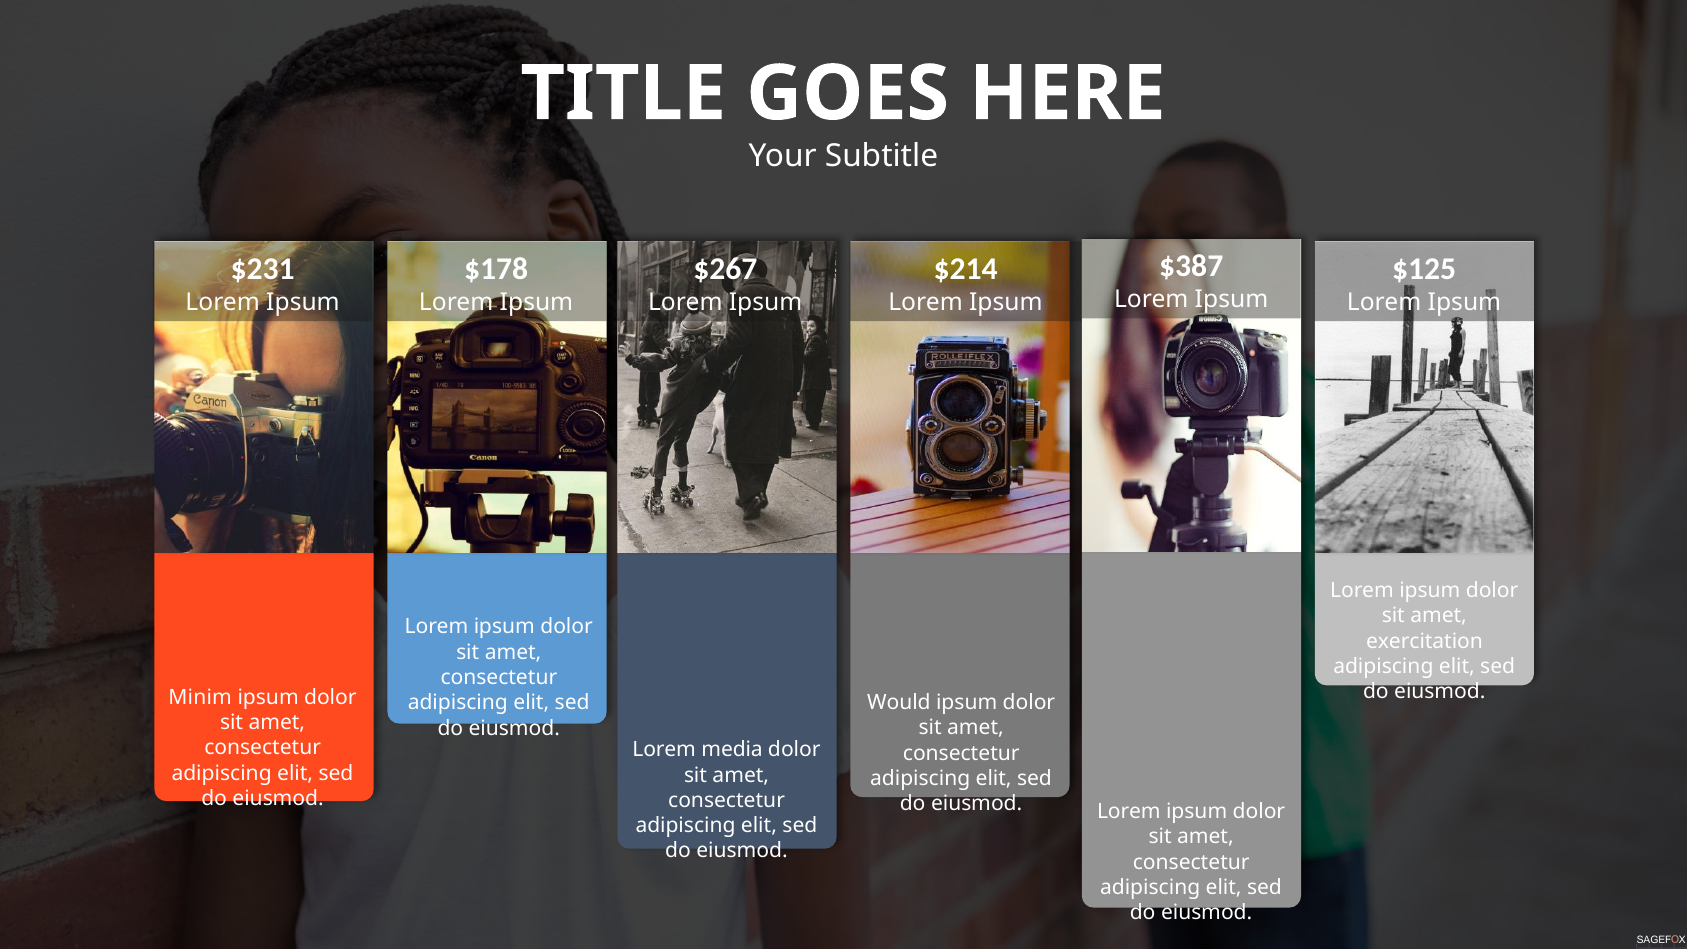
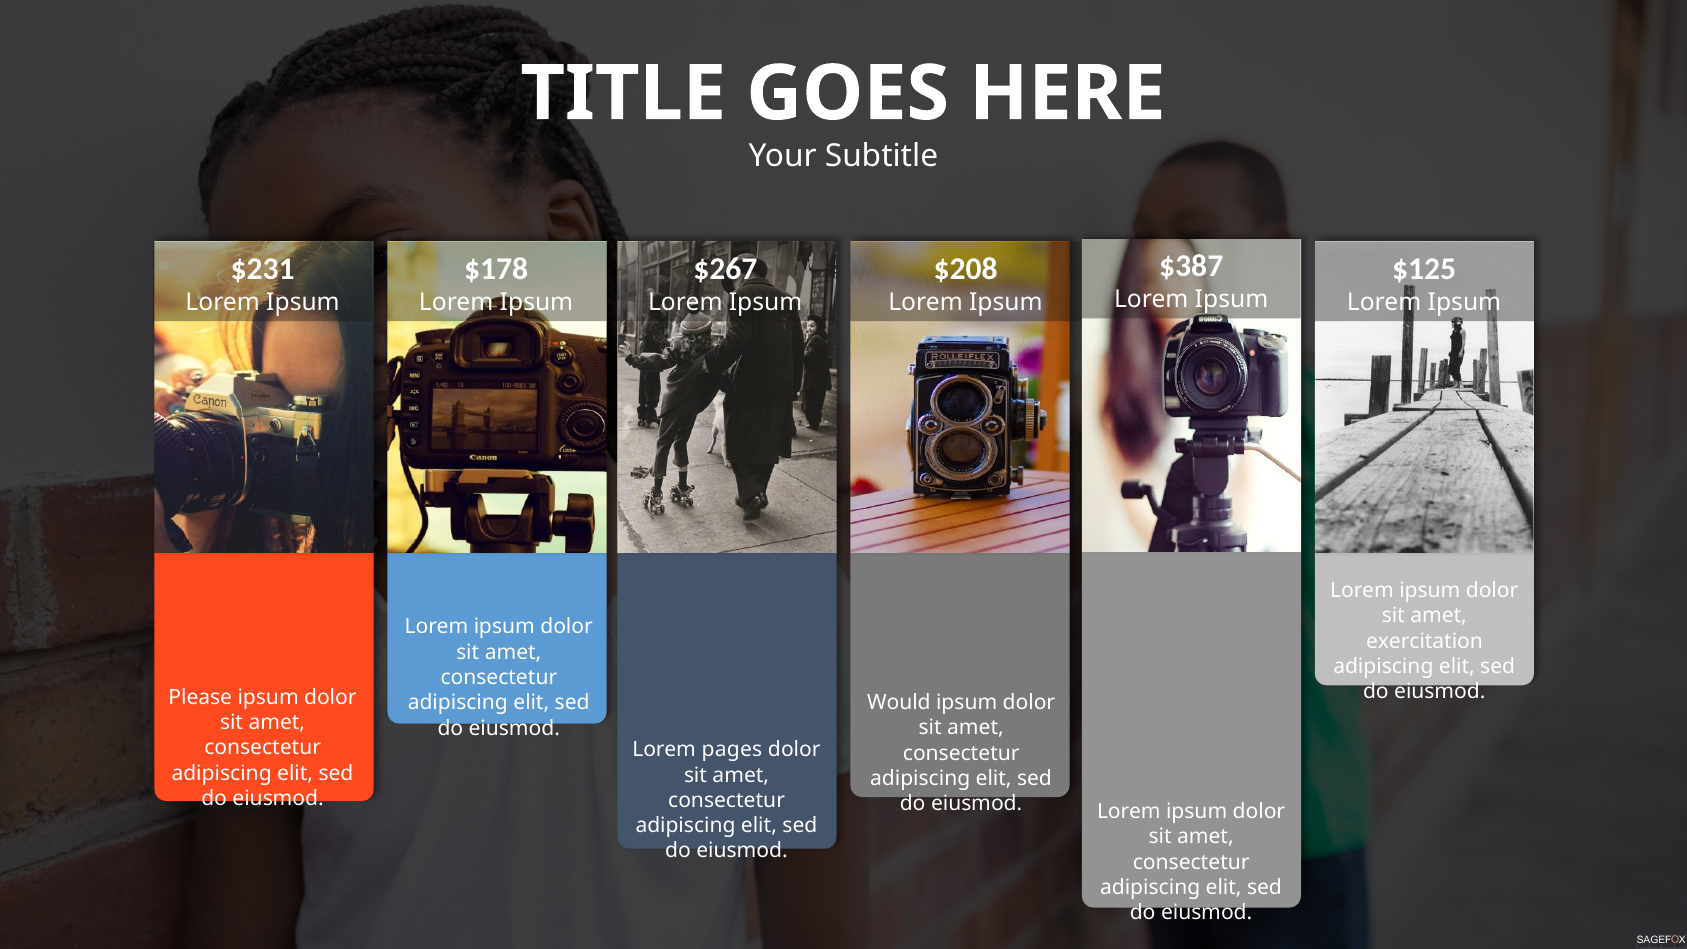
$214: $214 -> $208
Minim: Minim -> Please
media: media -> pages
